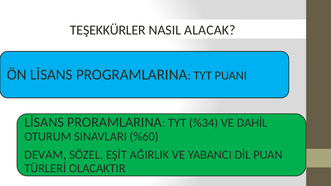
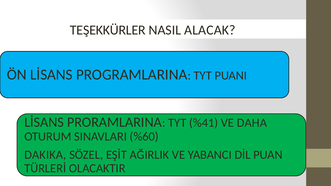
%34: %34 -> %41
DAHİL: DAHİL -> DAHA
DEVAM: DEVAM -> DAKIKA
